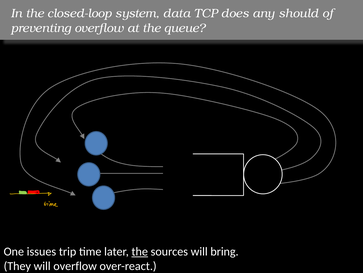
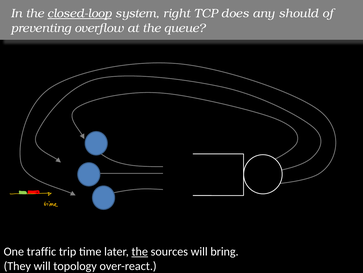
closed-loop underline: none -> present
data: data -> right
issues: issues -> traffic
will overflow: overflow -> topology
